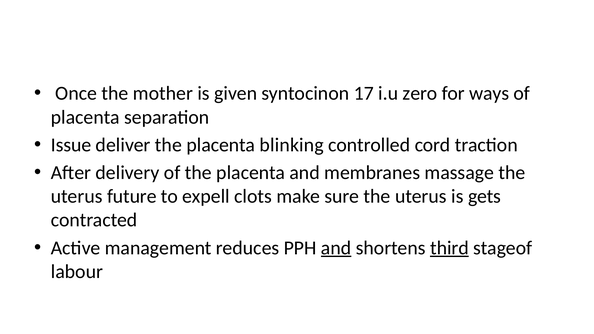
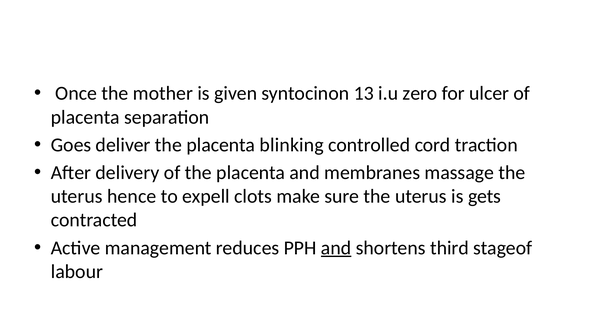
17: 17 -> 13
ways: ways -> ulcer
Issue: Issue -> Goes
future: future -> hence
third underline: present -> none
